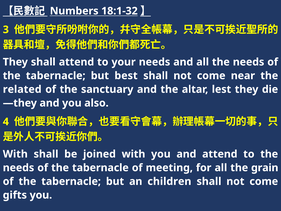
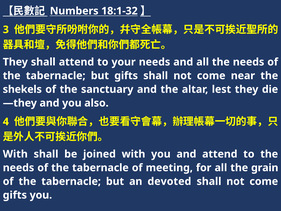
but best: best -> gifts
related: related -> shekels
children: children -> devoted
